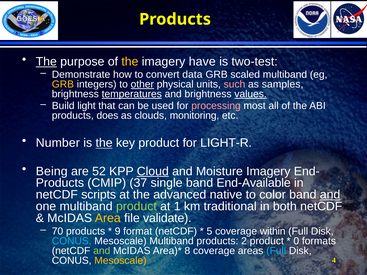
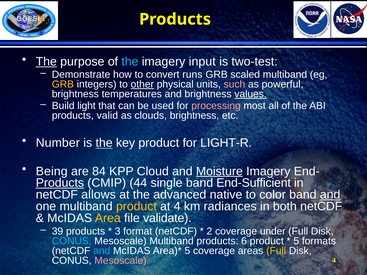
the at (130, 62) colour: yellow -> light blue
have: have -> input
data: data -> runs
samples: samples -> powerful
temperatures underline: present -> none
does: does -> valid
clouds monitoring: monitoring -> brightness
52: 52 -> 84
Cloud underline: present -> none
Moisture underline: none -> present
Products at (60, 183) underline: none -> present
37: 37 -> 44
End-Available: End-Available -> End-Sufficient
scripts: scripts -> allows
product at (136, 207) colour: light green -> yellow
at 1: 1 -> 4
traditional: traditional -> radiances
70: 70 -> 39
9: 9 -> 3
5: 5 -> 2
within: within -> under
2: 2 -> 6
0 at (296, 241): 0 -> 5
and at (102, 251) colour: light green -> light blue
8 at (187, 251): 8 -> 5
Full at (276, 251) colour: light blue -> yellow
Mesoscale at (120, 261) colour: yellow -> pink
